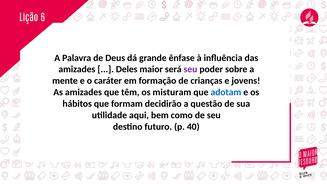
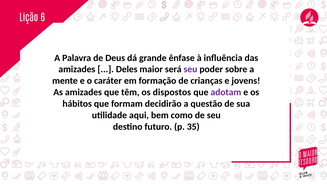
misturam: misturam -> dispostos
adotam colour: blue -> purple
40: 40 -> 35
